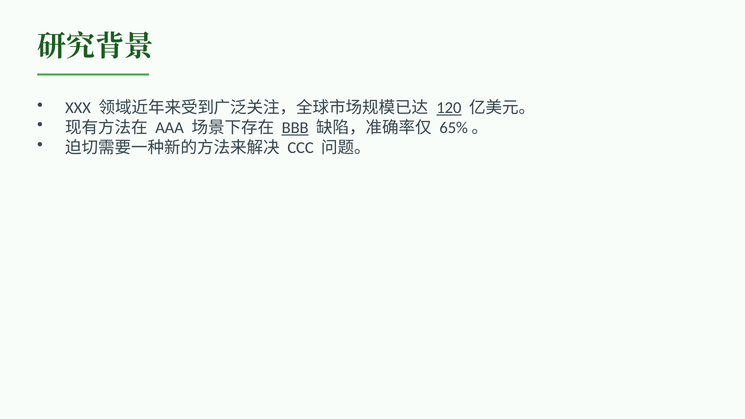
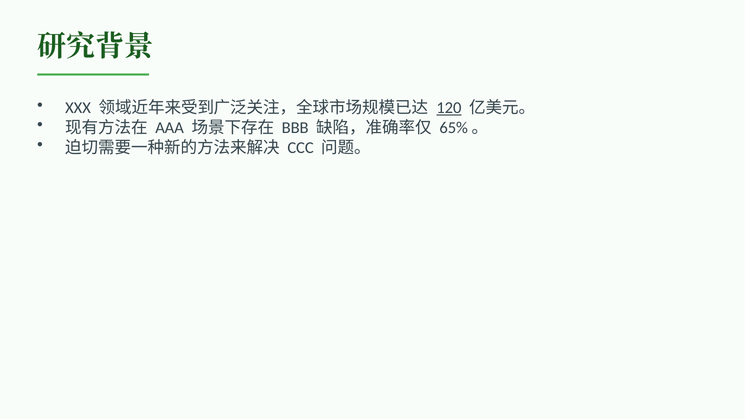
BBB underline: present -> none
